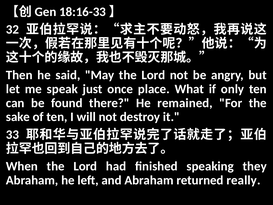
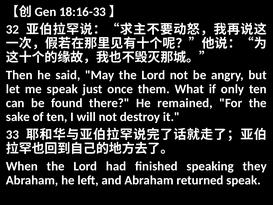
place: place -> them
returned really: really -> speak
